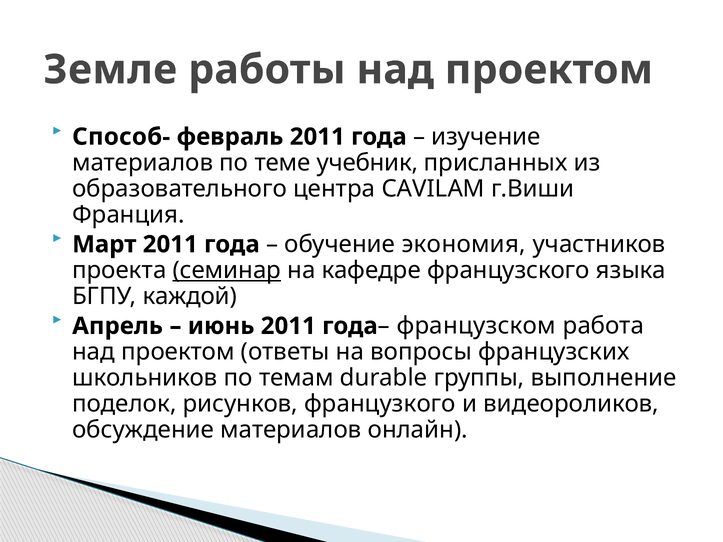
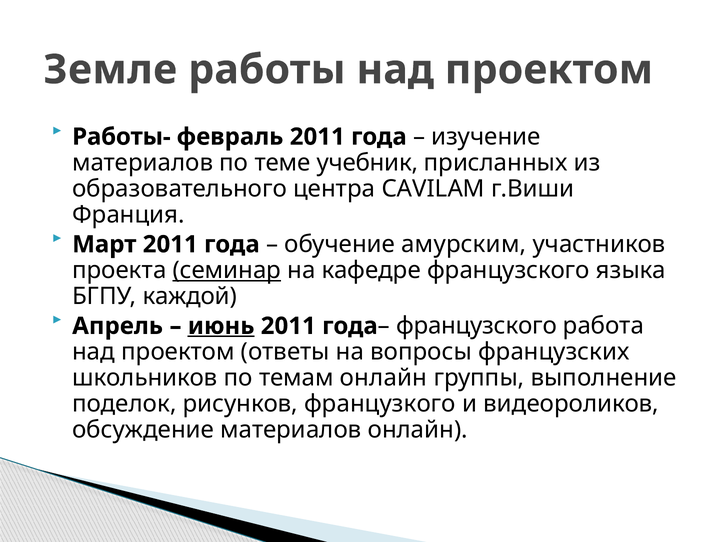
Способ-: Способ- -> Работы-
экономия: экономия -> амурским
июнь underline: none -> present
французском at (476, 326): французском -> французского
темам durable: durable -> онлайн
